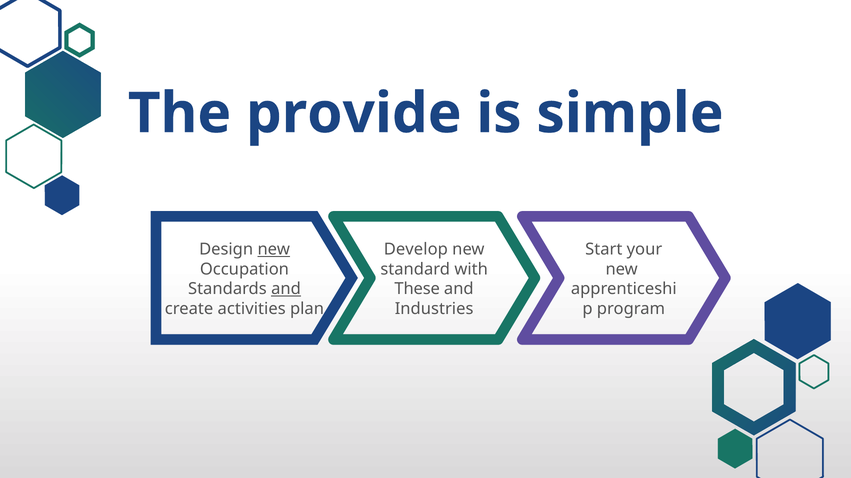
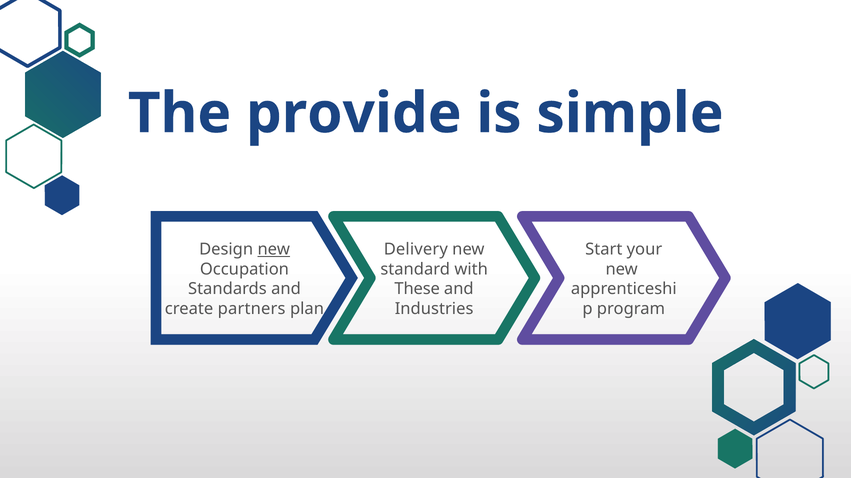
Develop: Develop -> Delivery
and at (286, 289) underline: present -> none
activities: activities -> partners
